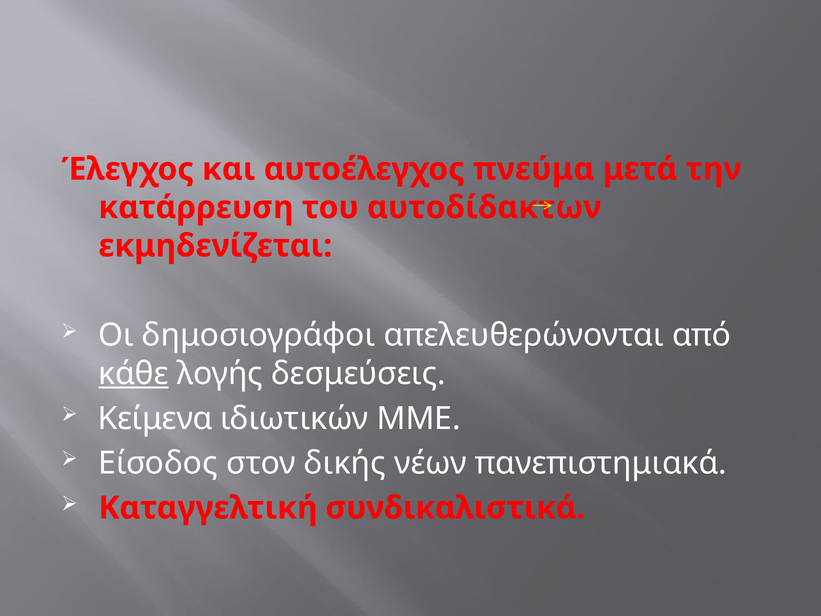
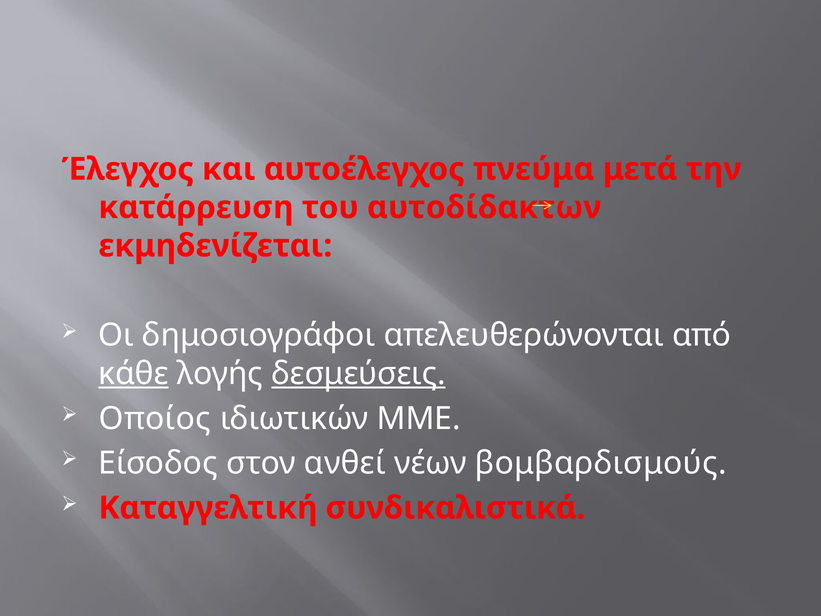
δεσμεύσεις underline: none -> present
Κείμενα: Κείμενα -> Οποίος
δικής: δικής -> ανθεί
πανεπιστημιακά: πανεπιστημιακά -> βομβαρδισμούς
